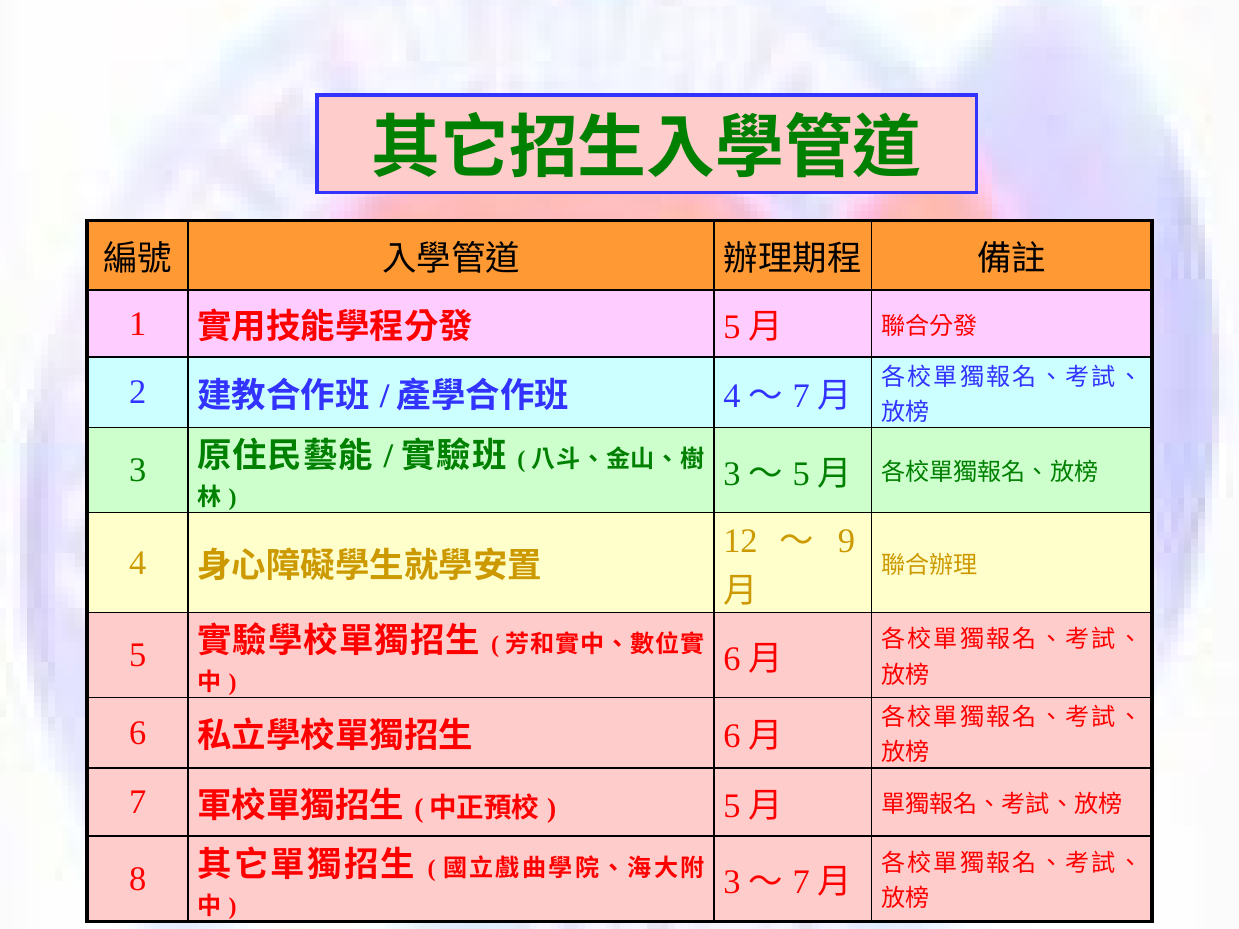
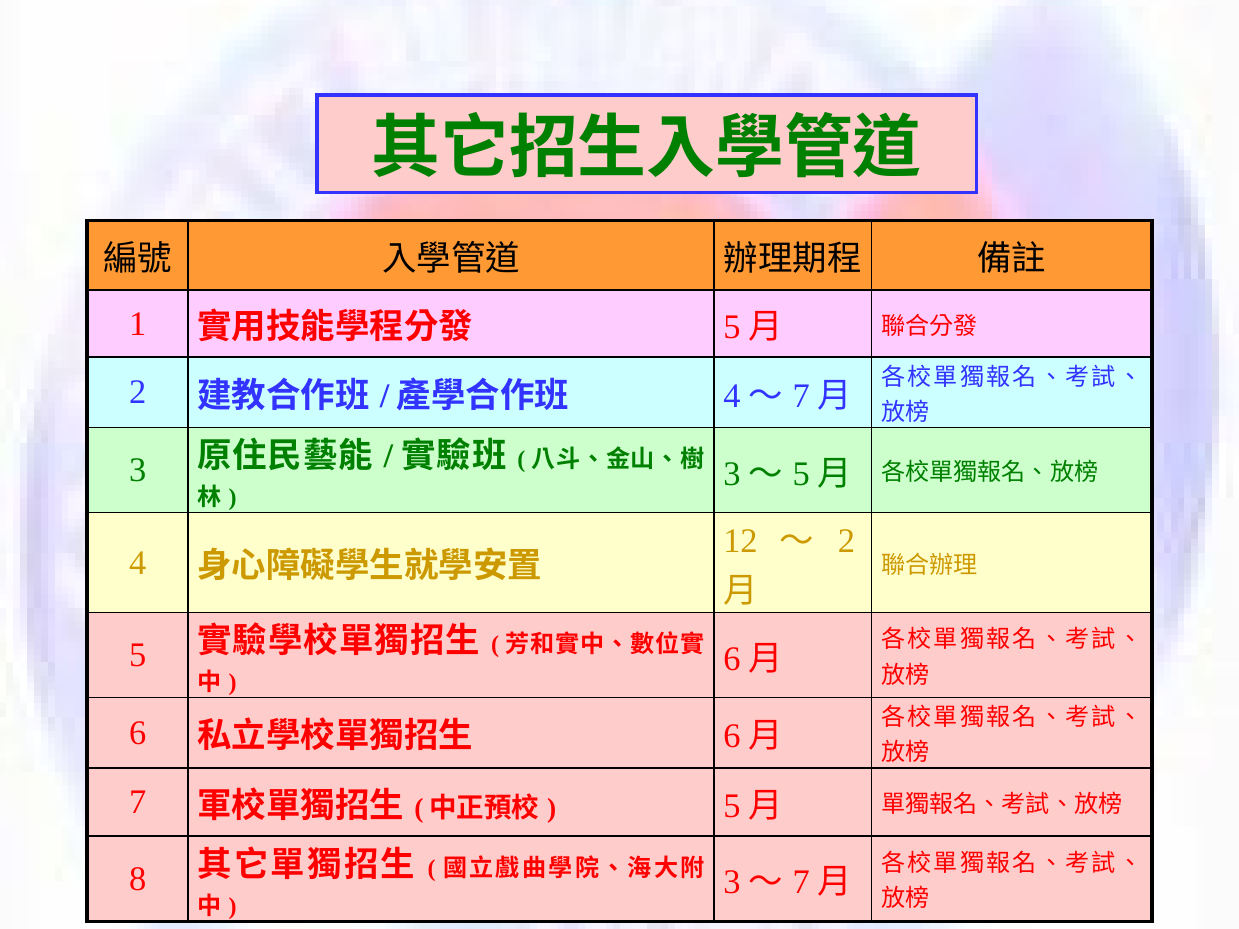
9 at (846, 541): 9 -> 2
